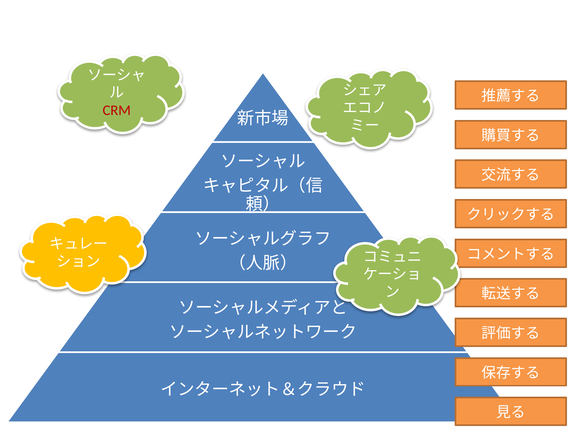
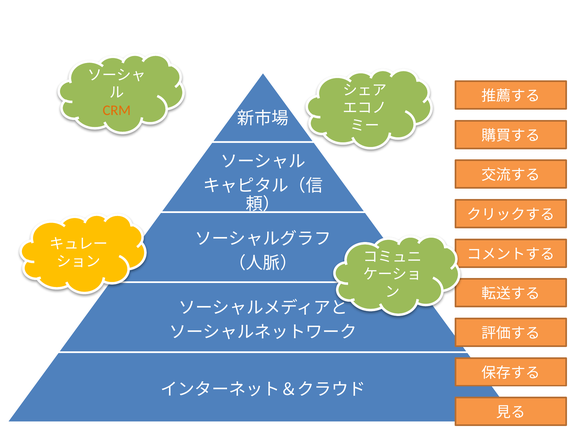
CRM colour: red -> orange
